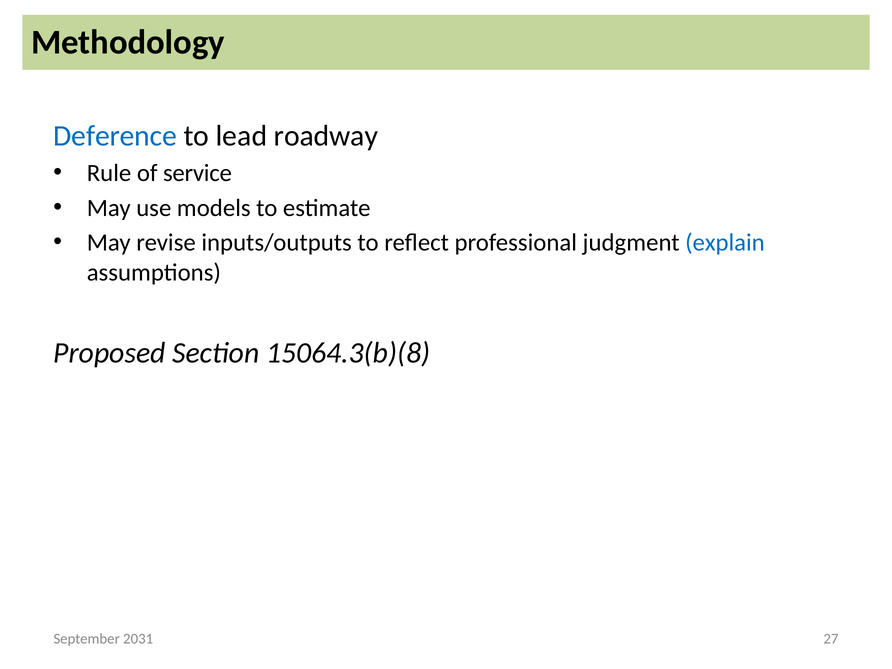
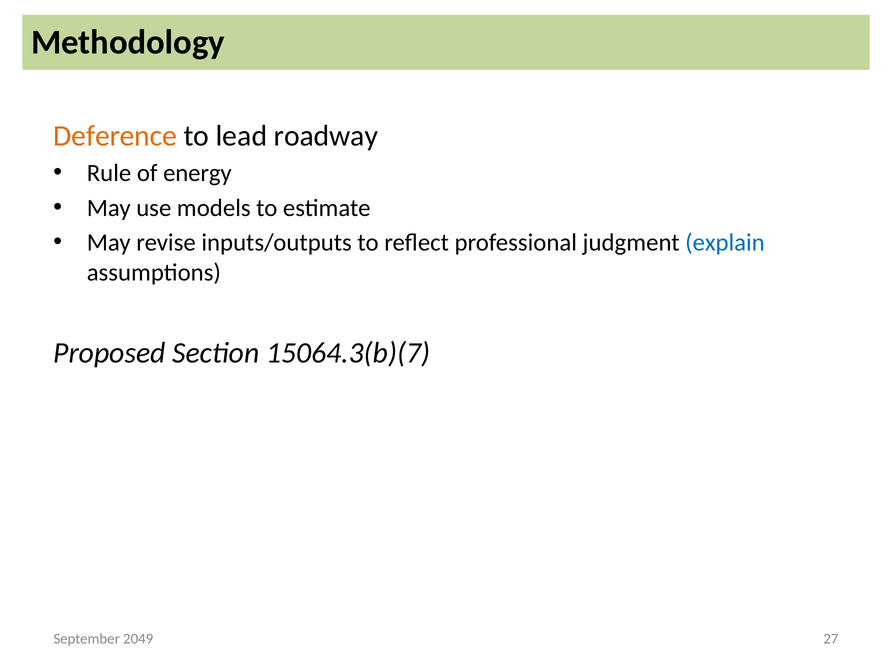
Deference colour: blue -> orange
service: service -> energy
15064.3(b)(8: 15064.3(b)(8 -> 15064.3(b)(7
2031: 2031 -> 2049
